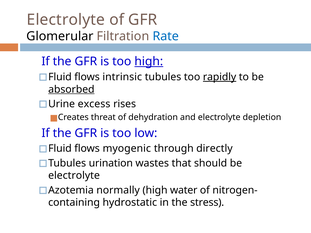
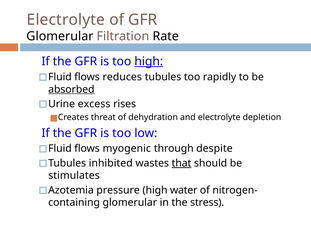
Rate colour: blue -> black
intrinsic: intrinsic -> reduces
rapidly underline: present -> none
directly: directly -> despite
urination: urination -> inhibited
that underline: none -> present
electrolyte at (74, 176): electrolyte -> stimulates
normally: normally -> pressure
hydrostatic at (130, 203): hydrostatic -> glomerular
